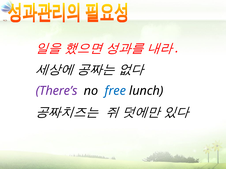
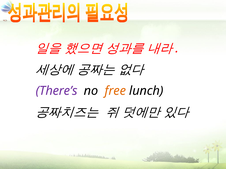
free colour: blue -> orange
